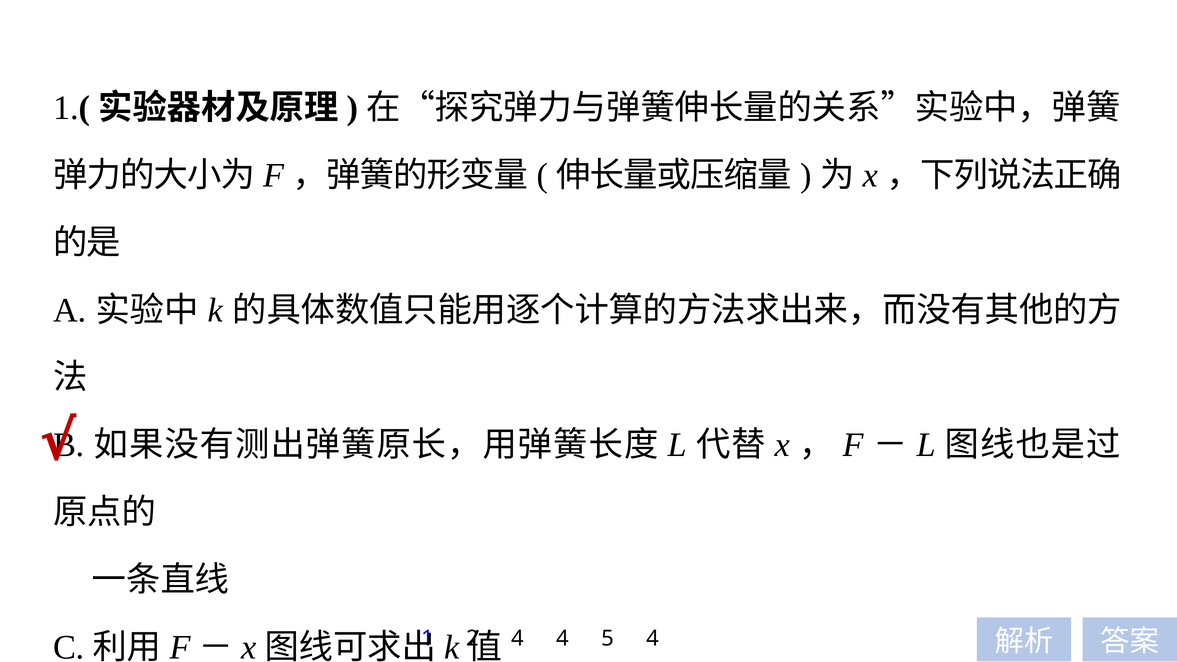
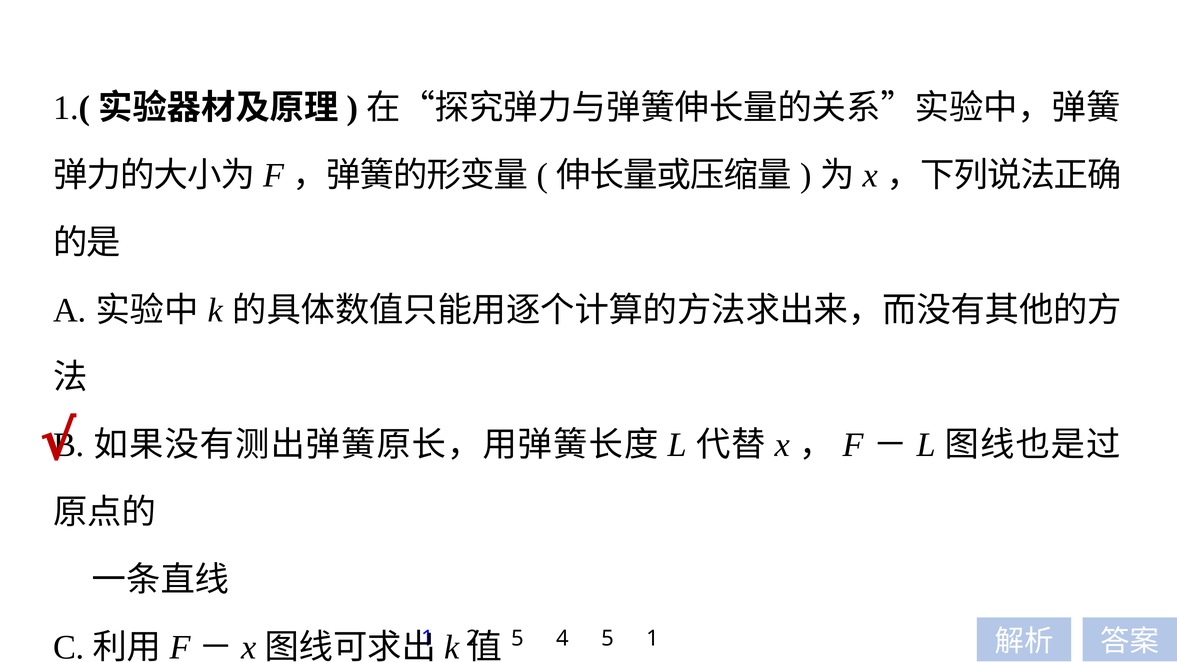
4 at (517, 639): 4 -> 5
5 4: 4 -> 1
